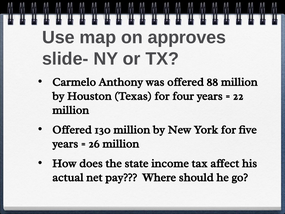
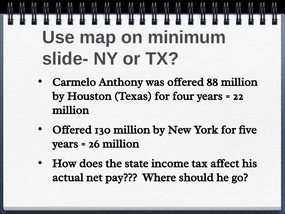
approves: approves -> minimum
